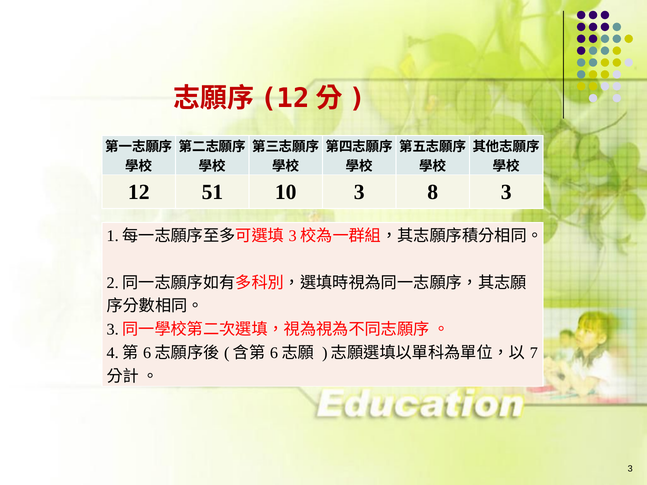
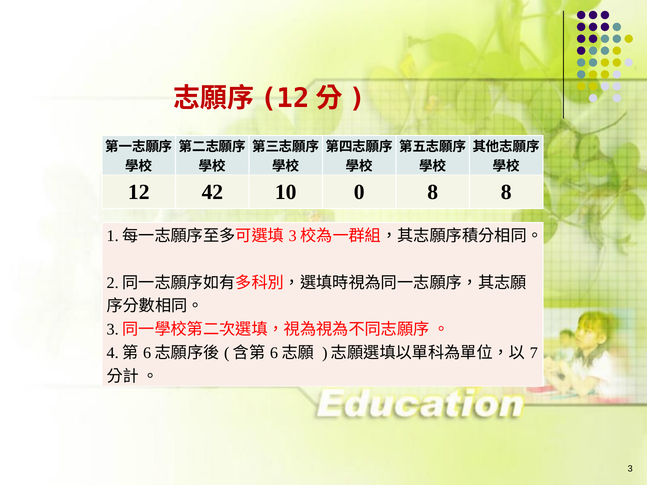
51: 51 -> 42
10 3: 3 -> 0
8 3: 3 -> 8
